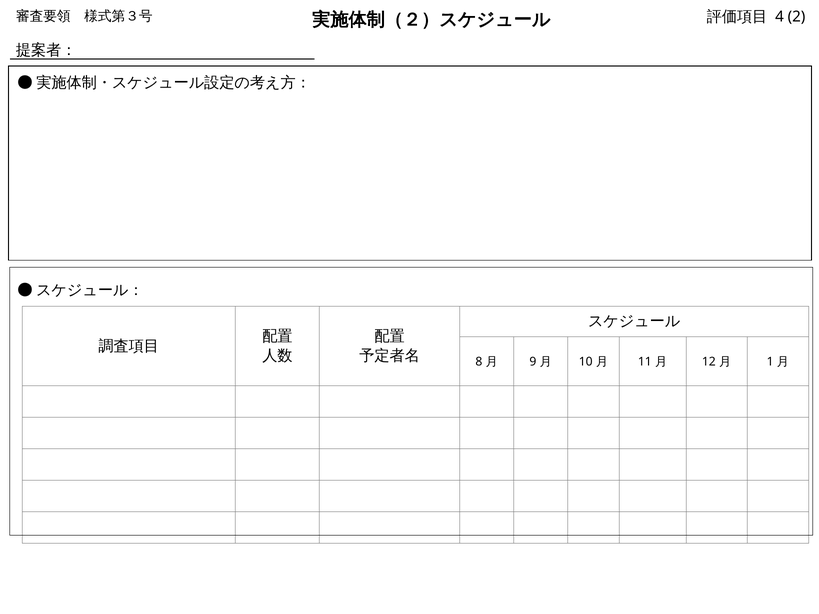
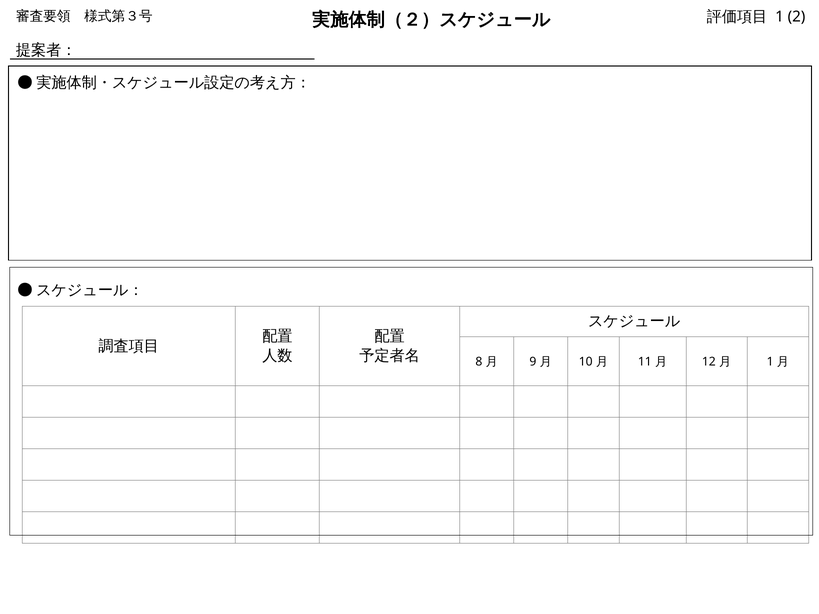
4 at (780, 17): 4 -> 1
